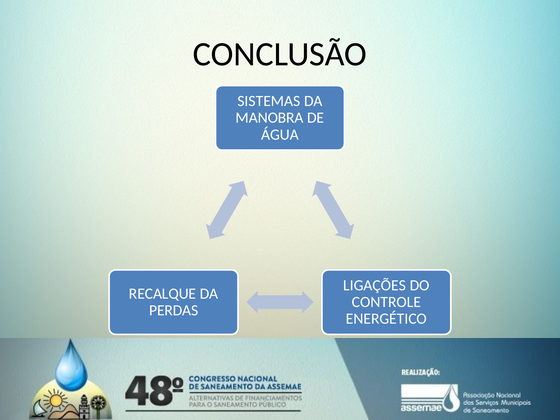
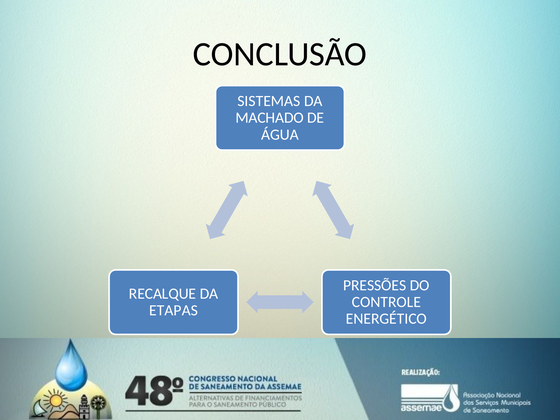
MANOBRA: MANOBRA -> MACHADO
LIGAÇÕES: LIGAÇÕES -> PRESSÕES
PERDAS: PERDAS -> ETAPAS
